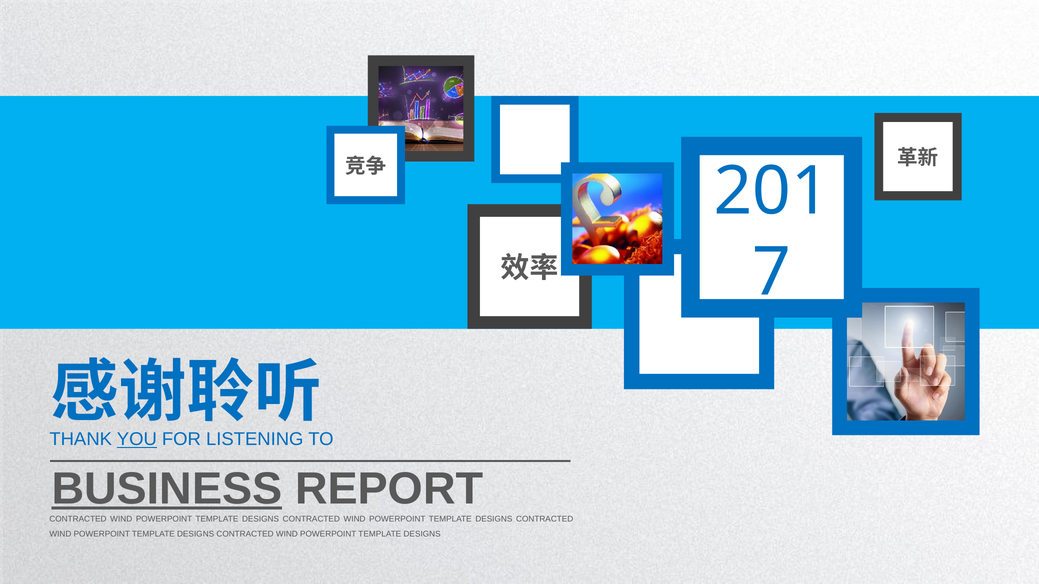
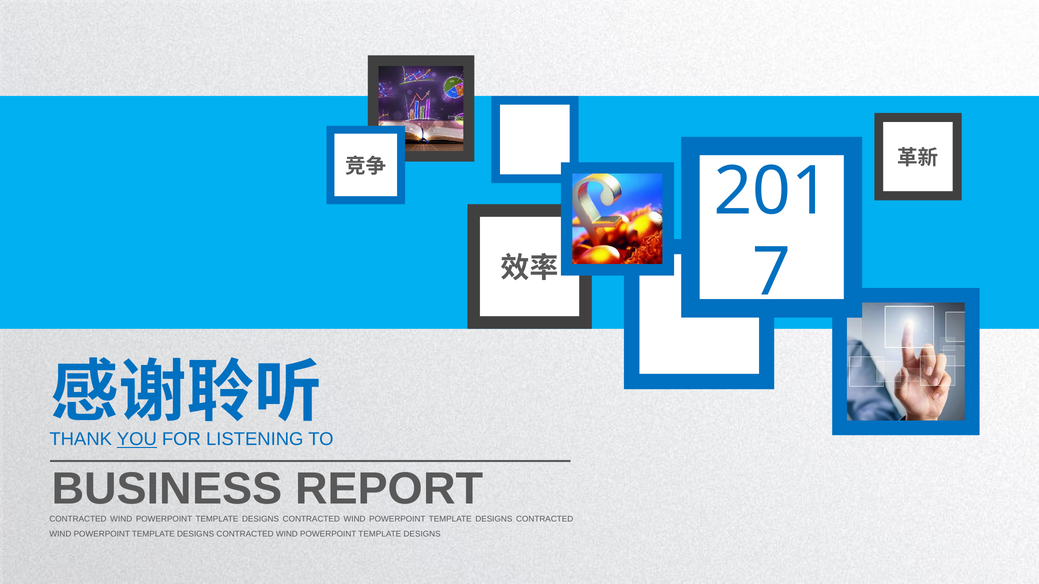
BUSINESS underline: present -> none
